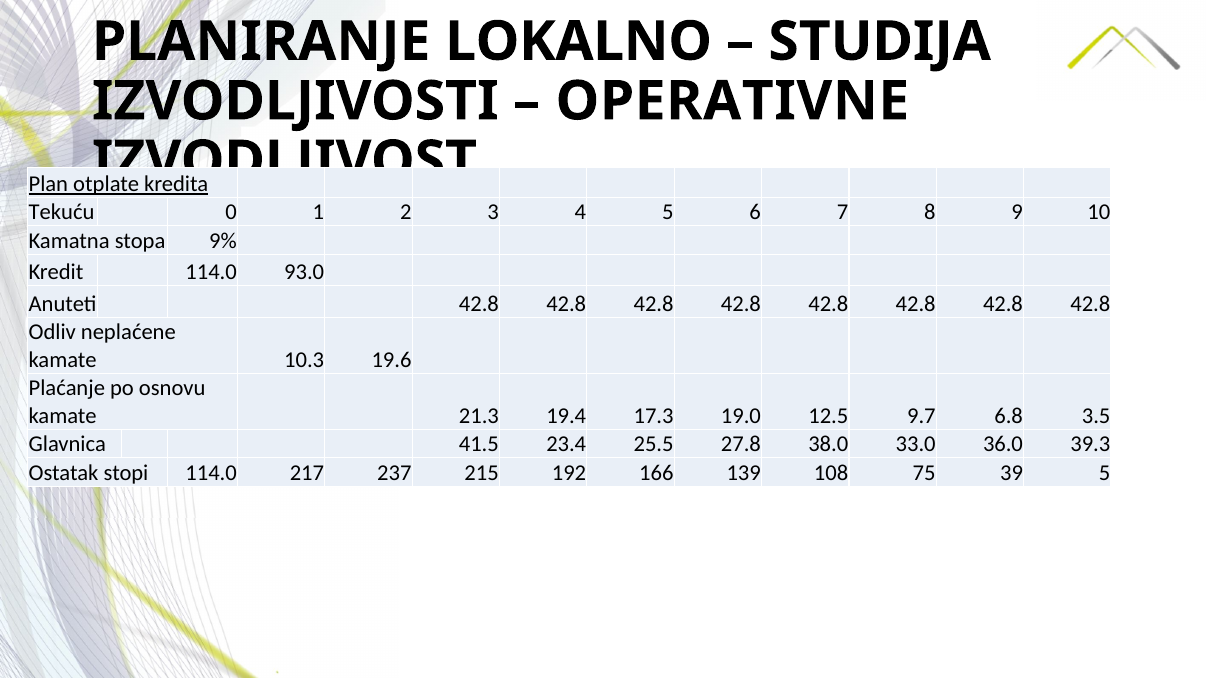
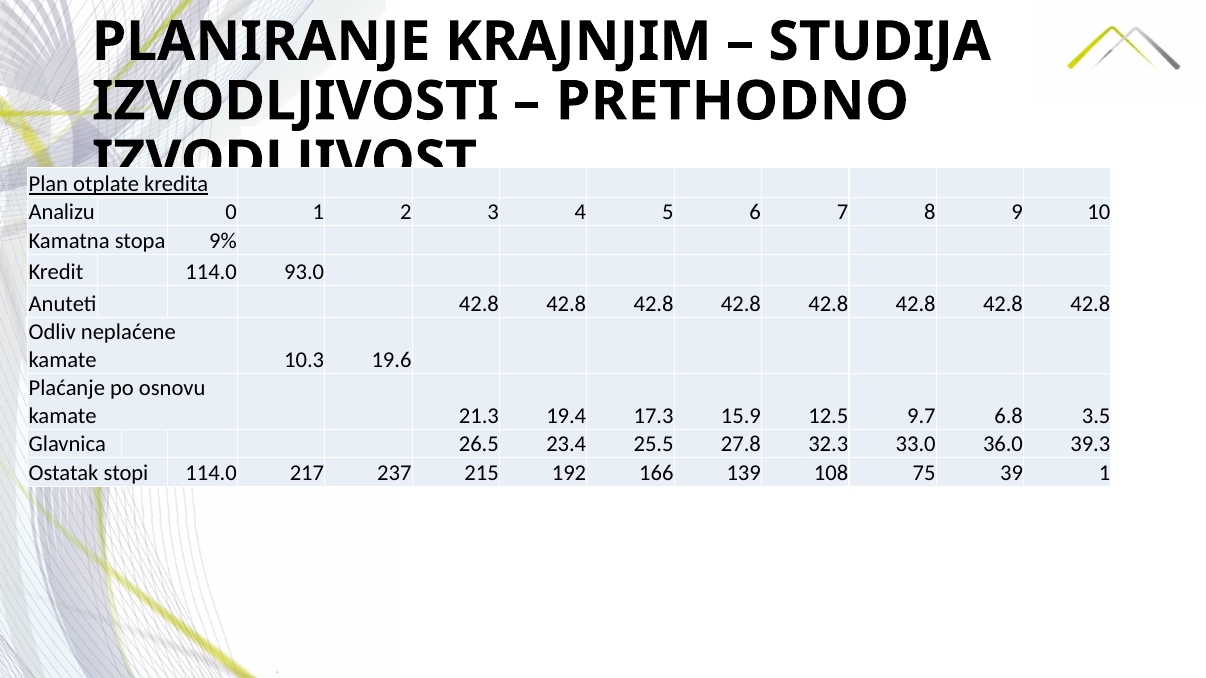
LOKALNO: LOKALNO -> KRAJNJIM
OPERATIVNE: OPERATIVNE -> PRETHODNO
Tekuću: Tekuću -> Analizu
19.0: 19.0 -> 15.9
41.5: 41.5 -> 26.5
38.0: 38.0 -> 32.3
39 5: 5 -> 1
